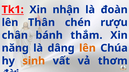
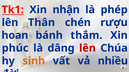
đoàn: đoàn -> phép
chân: chân -> hoan
năng: năng -> phúc
lên at (87, 48) colour: orange -> red
thơm: thơm -> nhiều
